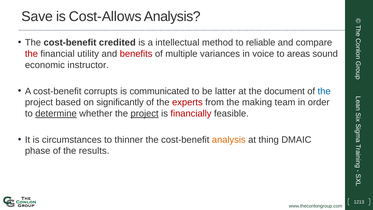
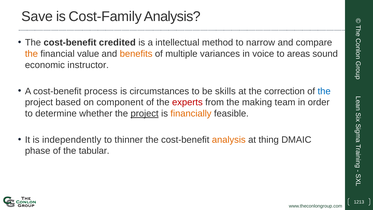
Cost-Allows: Cost-Allows -> Cost-Family
reliable: reliable -> narrow
the at (31, 54) colour: red -> orange
utility: utility -> value
benefits colour: red -> orange
corrupts: corrupts -> process
communicated: communicated -> circumstances
latter: latter -> skills
document: document -> correction
significantly: significantly -> component
determine underline: present -> none
financially colour: red -> orange
circumstances: circumstances -> independently
results: results -> tabular
